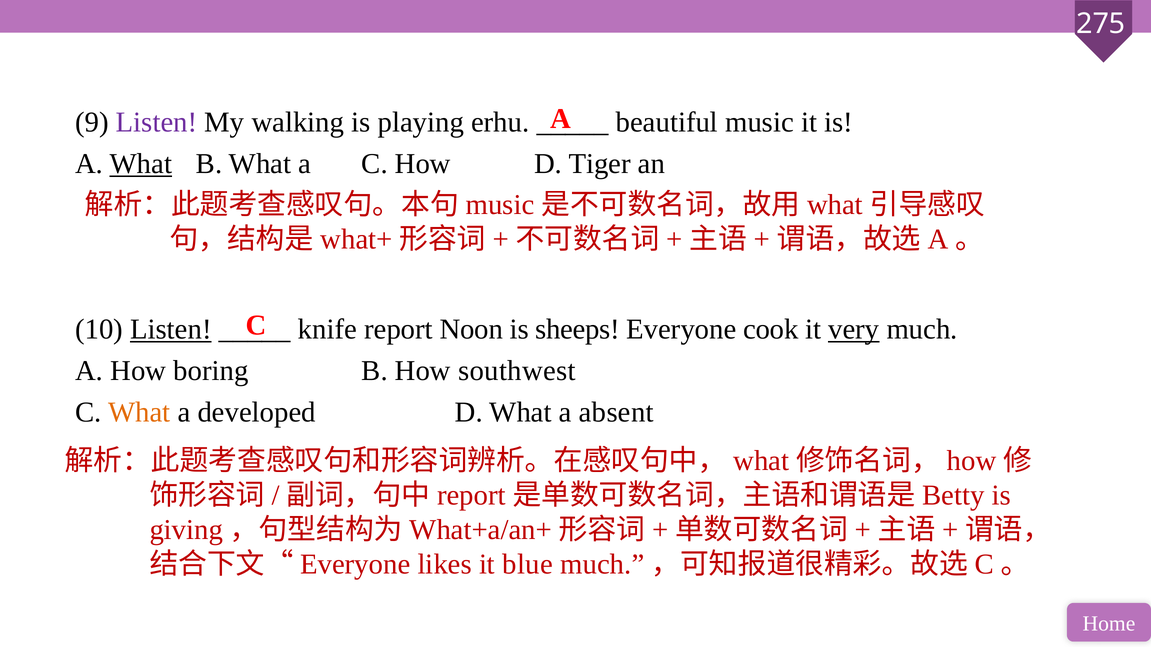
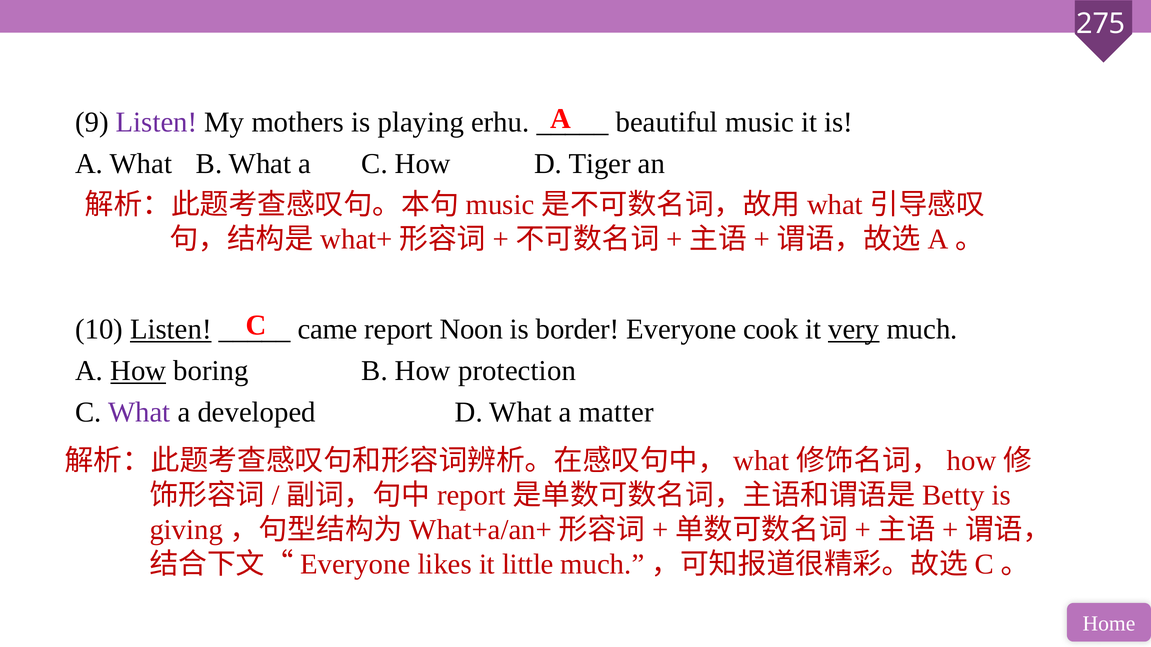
walking: walking -> mothers
What at (141, 164) underline: present -> none
knife: knife -> came
sheeps: sheeps -> border
How at (138, 371) underline: none -> present
southwest: southwest -> protection
What at (139, 412) colour: orange -> purple
absent: absent -> matter
blue: blue -> little
